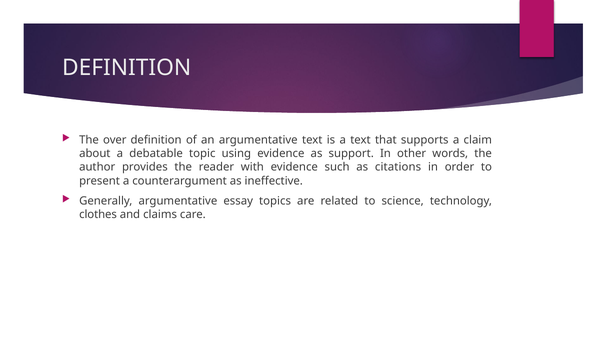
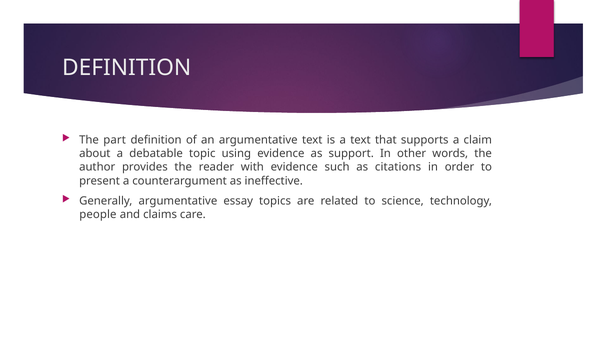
over: over -> part
clothes: clothes -> people
